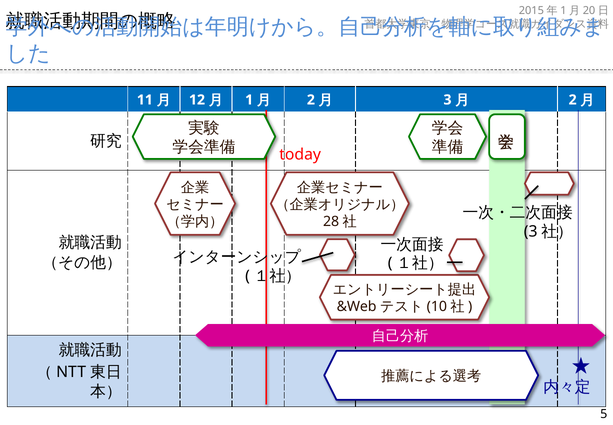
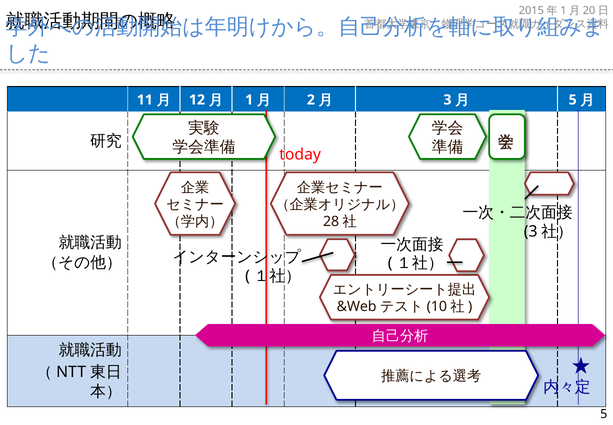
2 at (573, 100): 2 -> 5
